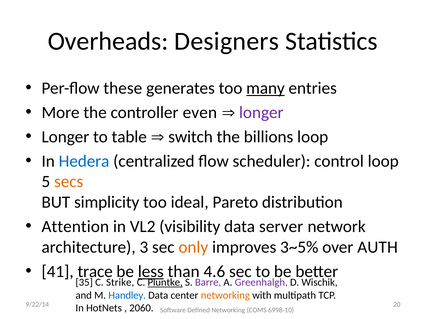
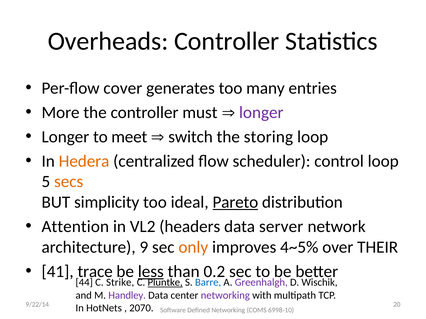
Overheads Designers: Designers -> Controller
these: these -> cover
many underline: present -> none
even: even -> must
table: table -> meet
billions: billions -> storing
Hedera colour: blue -> orange
Pareto underline: none -> present
visibility: visibility -> headers
3: 3 -> 9
3~5%: 3~5% -> 4~5%
AUTH: AUTH -> THEIR
4.6: 4.6 -> 0.2
35: 35 -> 44
Barre colour: purple -> blue
Handley colour: blue -> purple
networking at (225, 296) colour: orange -> purple
2060: 2060 -> 2070
